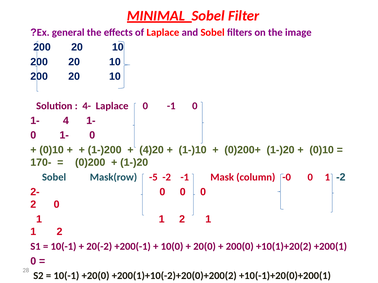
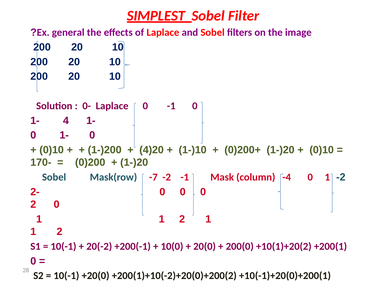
MINIMAL: MINIMAL -> SIMPLEST
4-: 4- -> 0-
-5: -5 -> -7
-0: -0 -> -4
